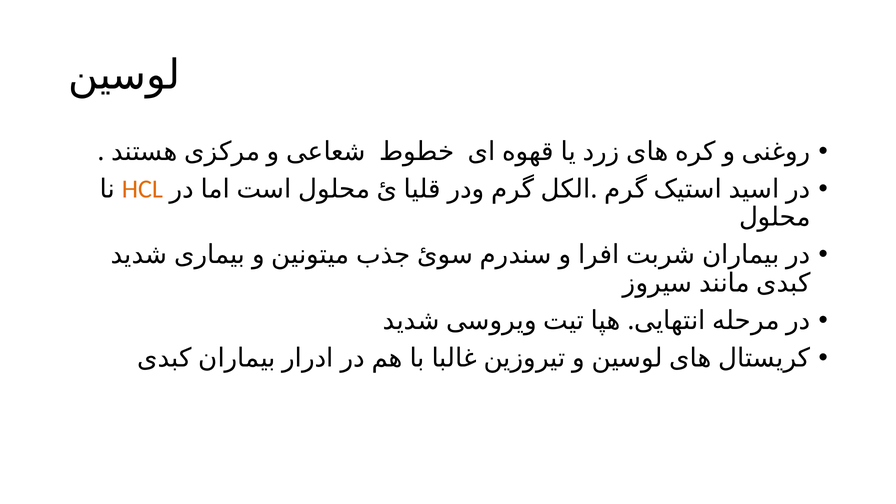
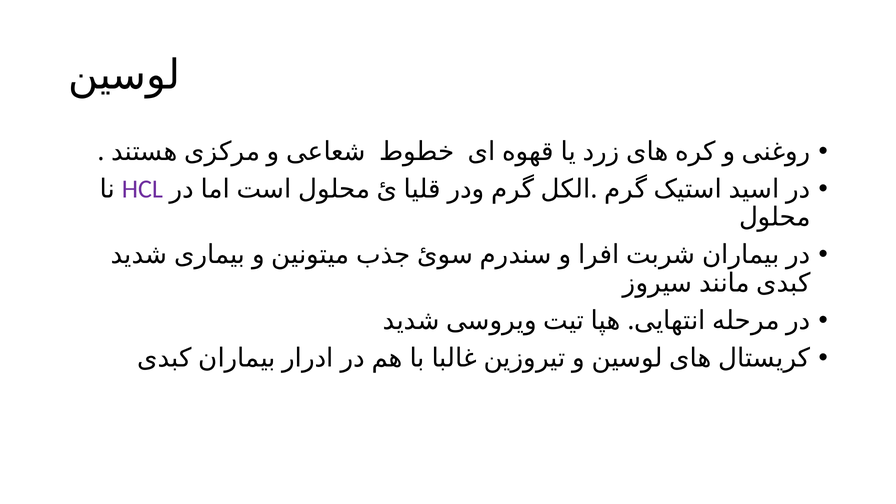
HCL colour: orange -> purple
